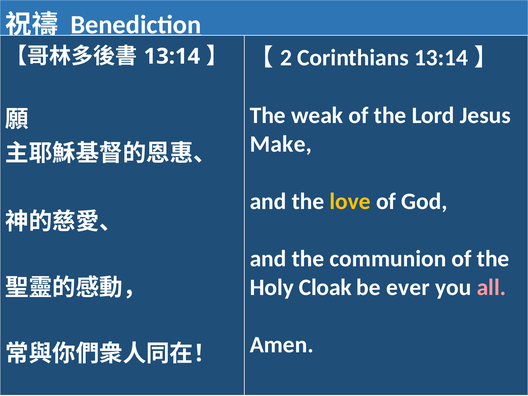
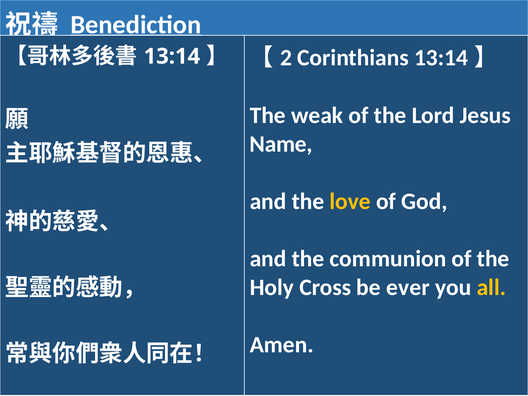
Make: Make -> Name
Cloak: Cloak -> Cross
all colour: pink -> yellow
